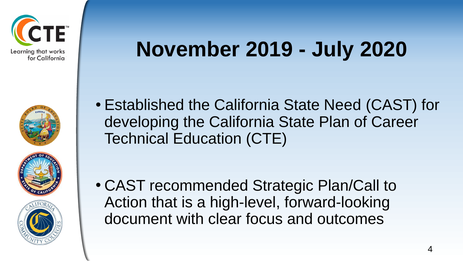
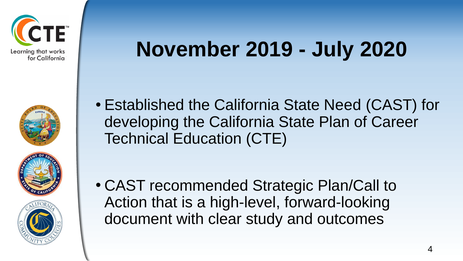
focus: focus -> study
